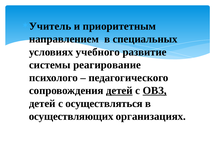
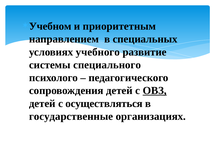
Учитель: Учитель -> Учебном
реагирование: реагирование -> специального
детей at (119, 91) underline: present -> none
осуществляющих: осуществляющих -> государственные
